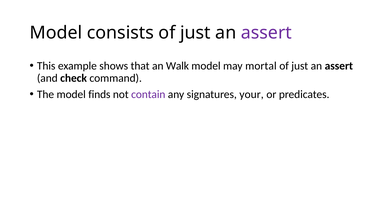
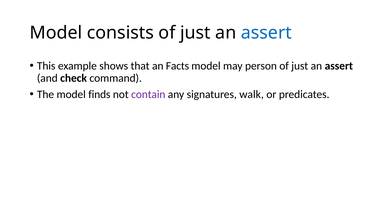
assert at (266, 33) colour: purple -> blue
Walk: Walk -> Facts
mortal: mortal -> person
your: your -> walk
